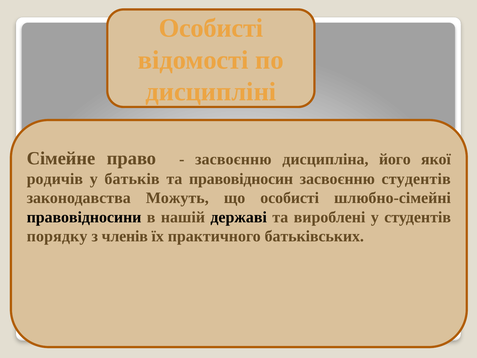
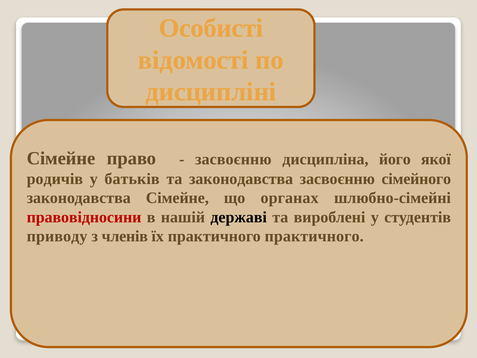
та правовідносин: правовідносин -> законодавства
засвоєнню студентів: студентів -> сімейного
законодавства Можуть: Можуть -> Сімейне
що особисті: особисті -> органах
правовідносини colour: black -> red
порядку: порядку -> приводу
практичного батьківських: батьківських -> практичного
